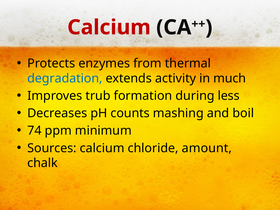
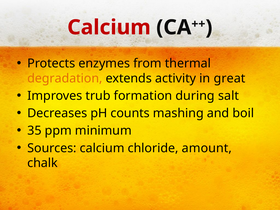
degradation colour: blue -> orange
much: much -> great
less: less -> salt
74: 74 -> 35
